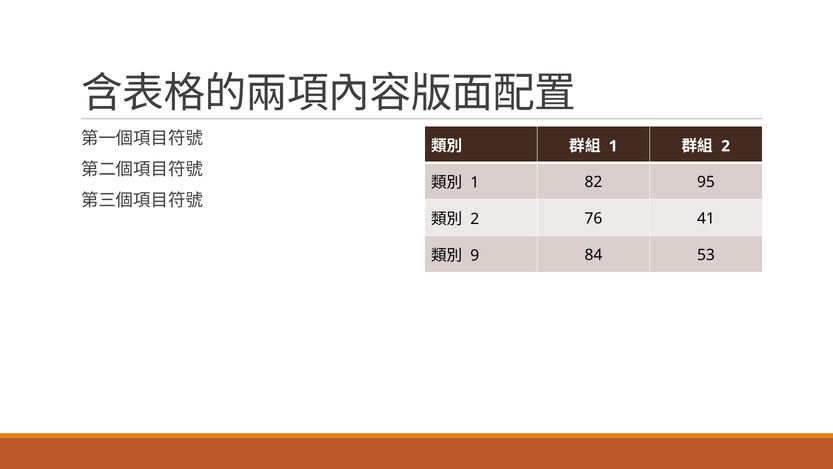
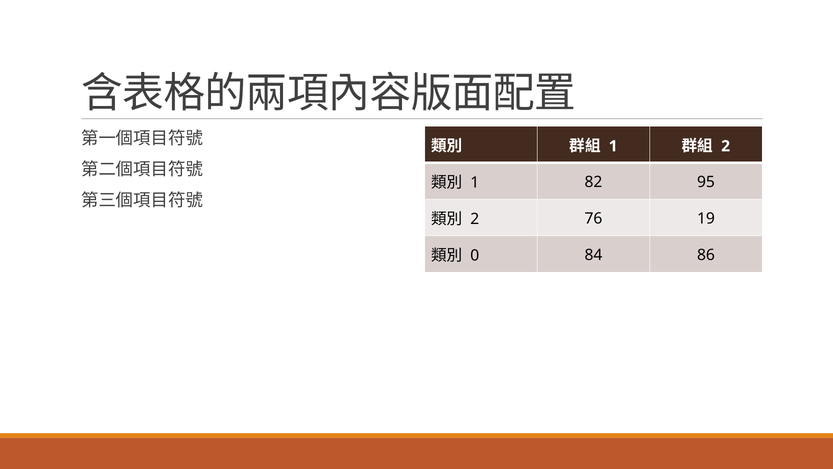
41: 41 -> 19
9: 9 -> 0
53: 53 -> 86
